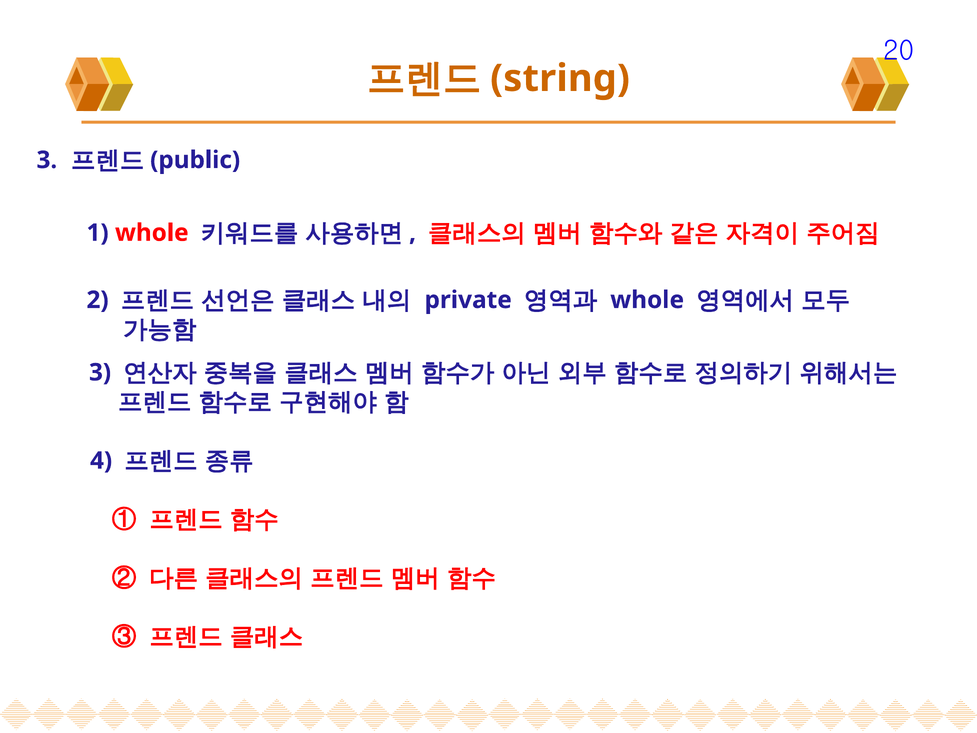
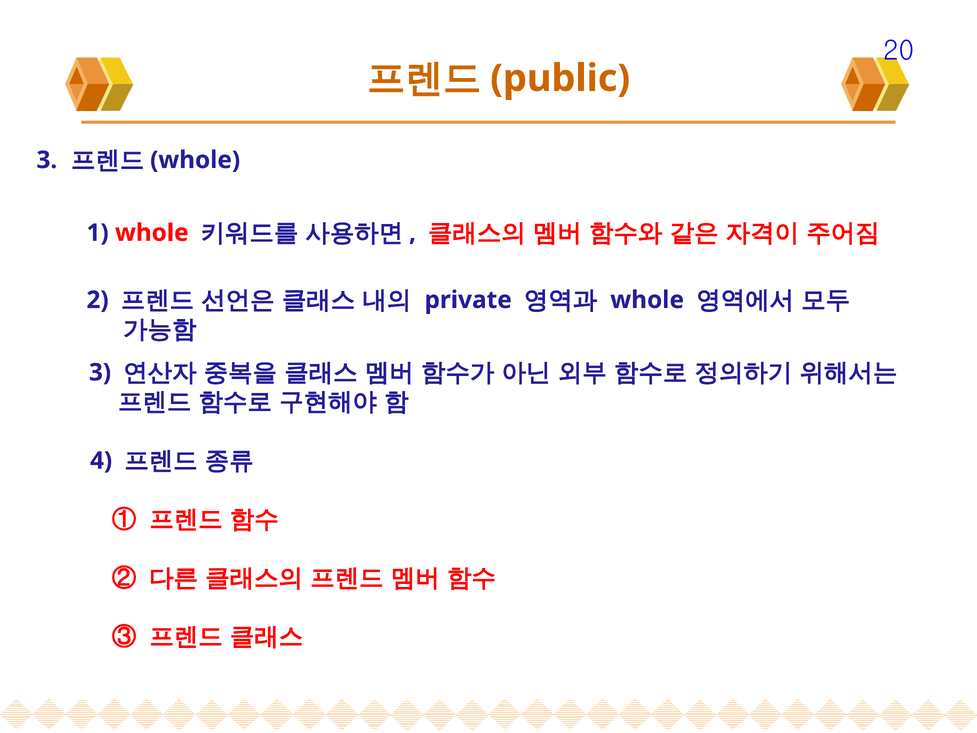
string: string -> public
public at (195, 160): public -> whole
